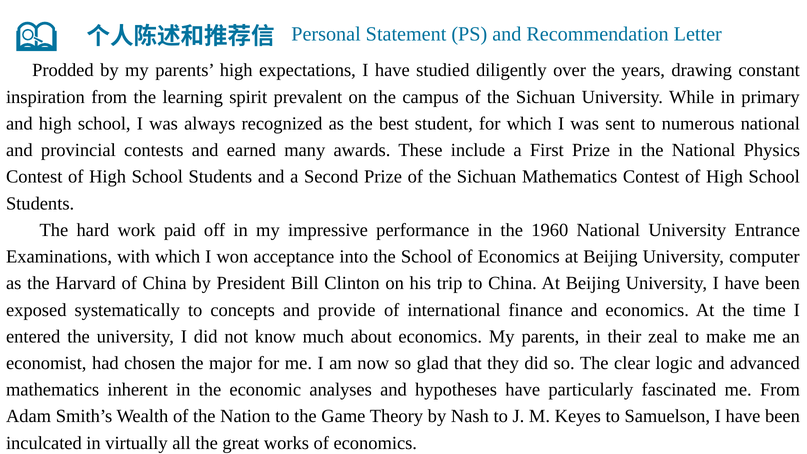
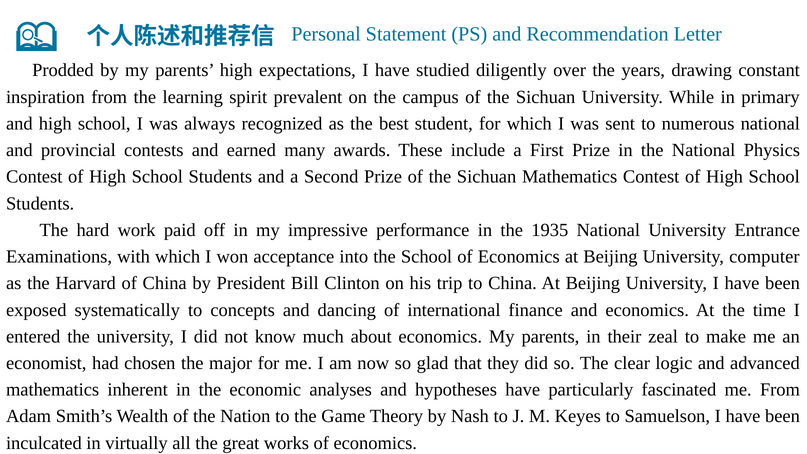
1960: 1960 -> 1935
provide: provide -> dancing
